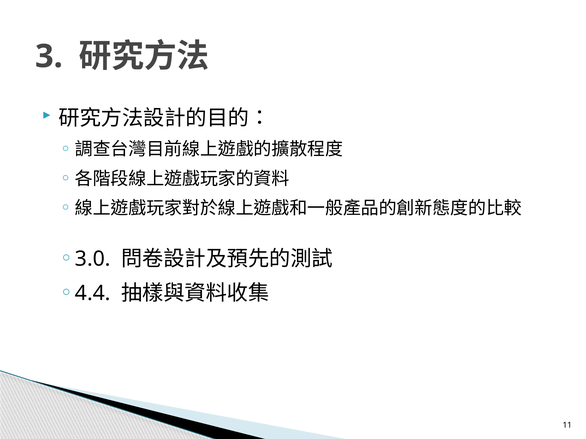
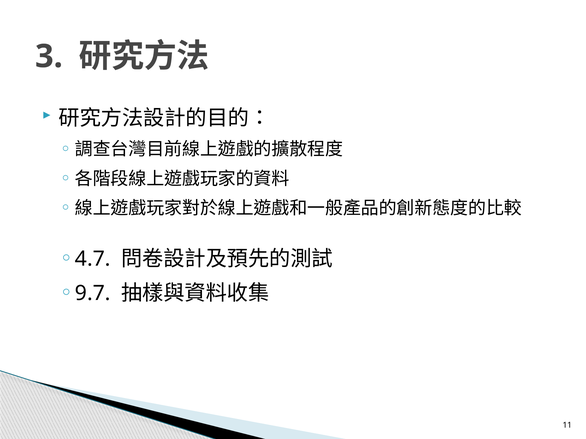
3.0: 3.0 -> 4.7
4.4: 4.4 -> 9.7
